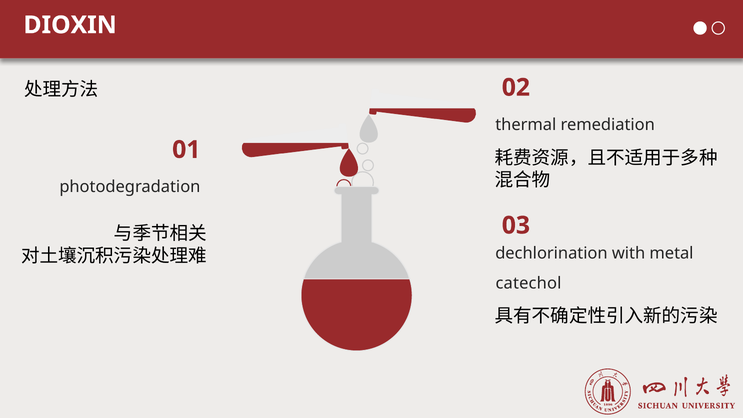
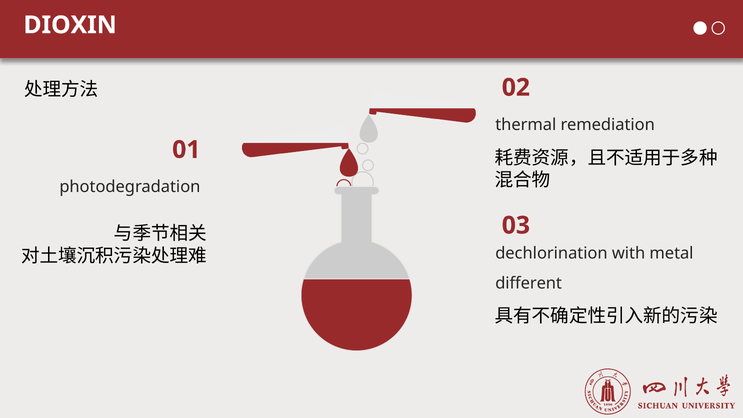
catechol: catechol -> different
